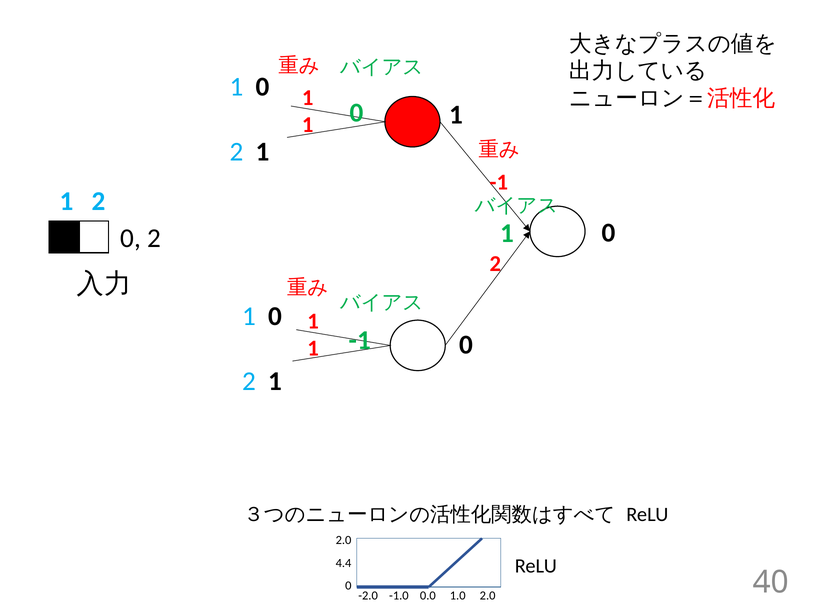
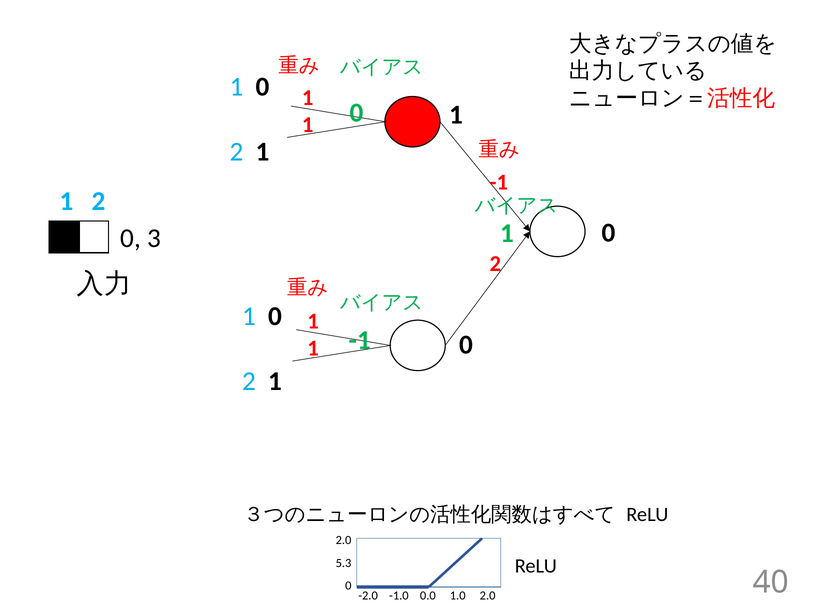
2 at (154, 239): 2 -> 3
4.4: 4.4 -> 5.3
